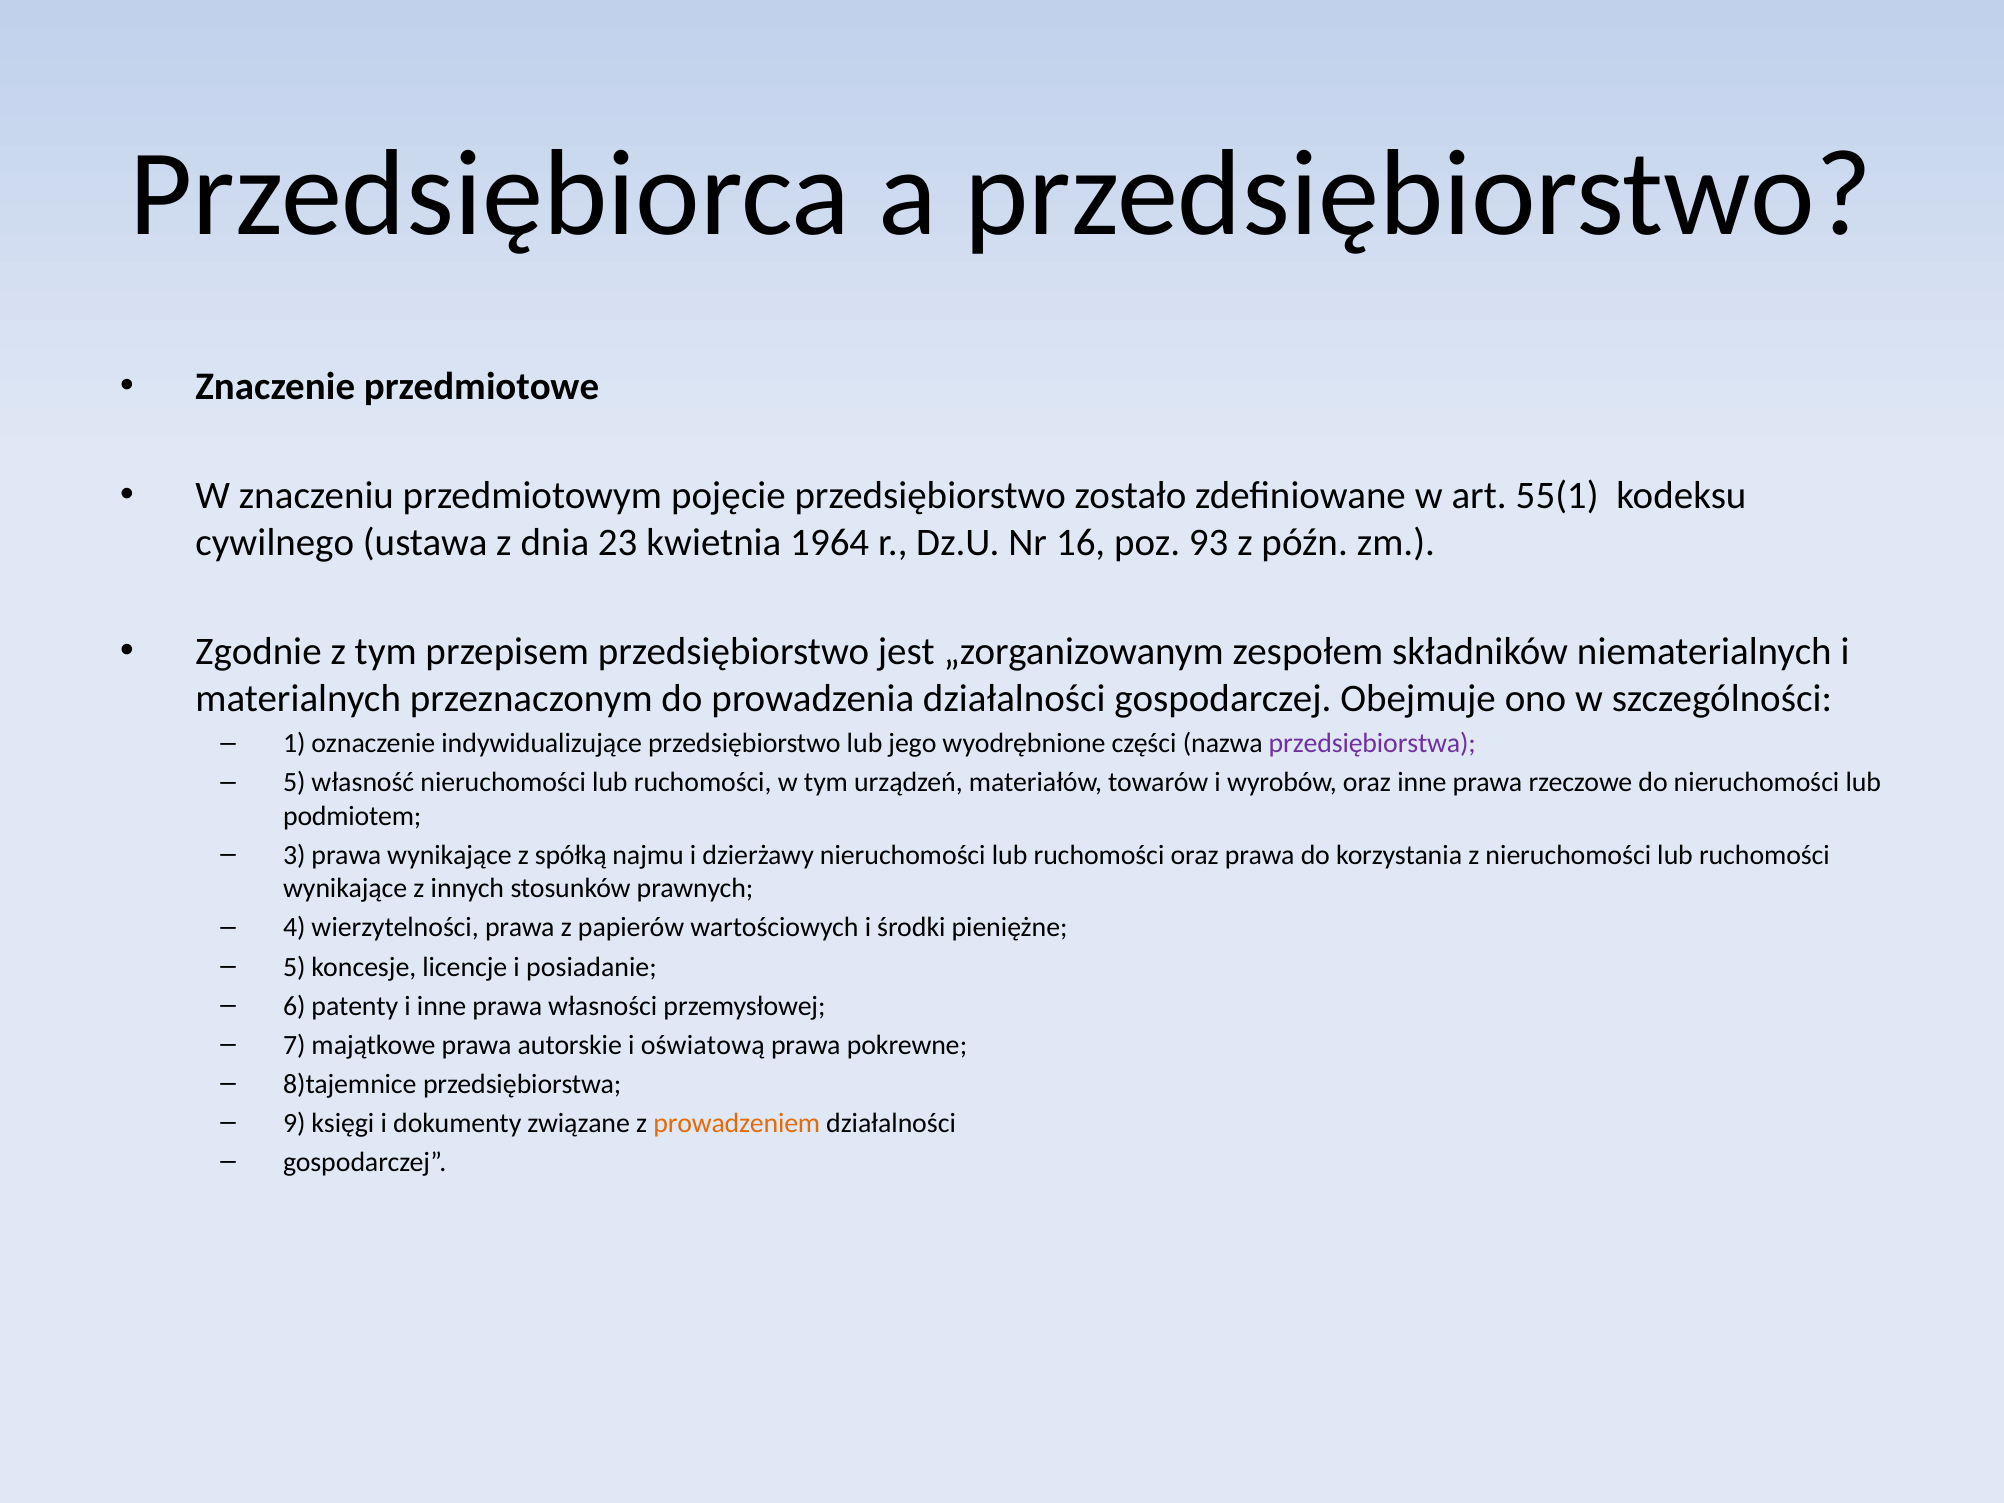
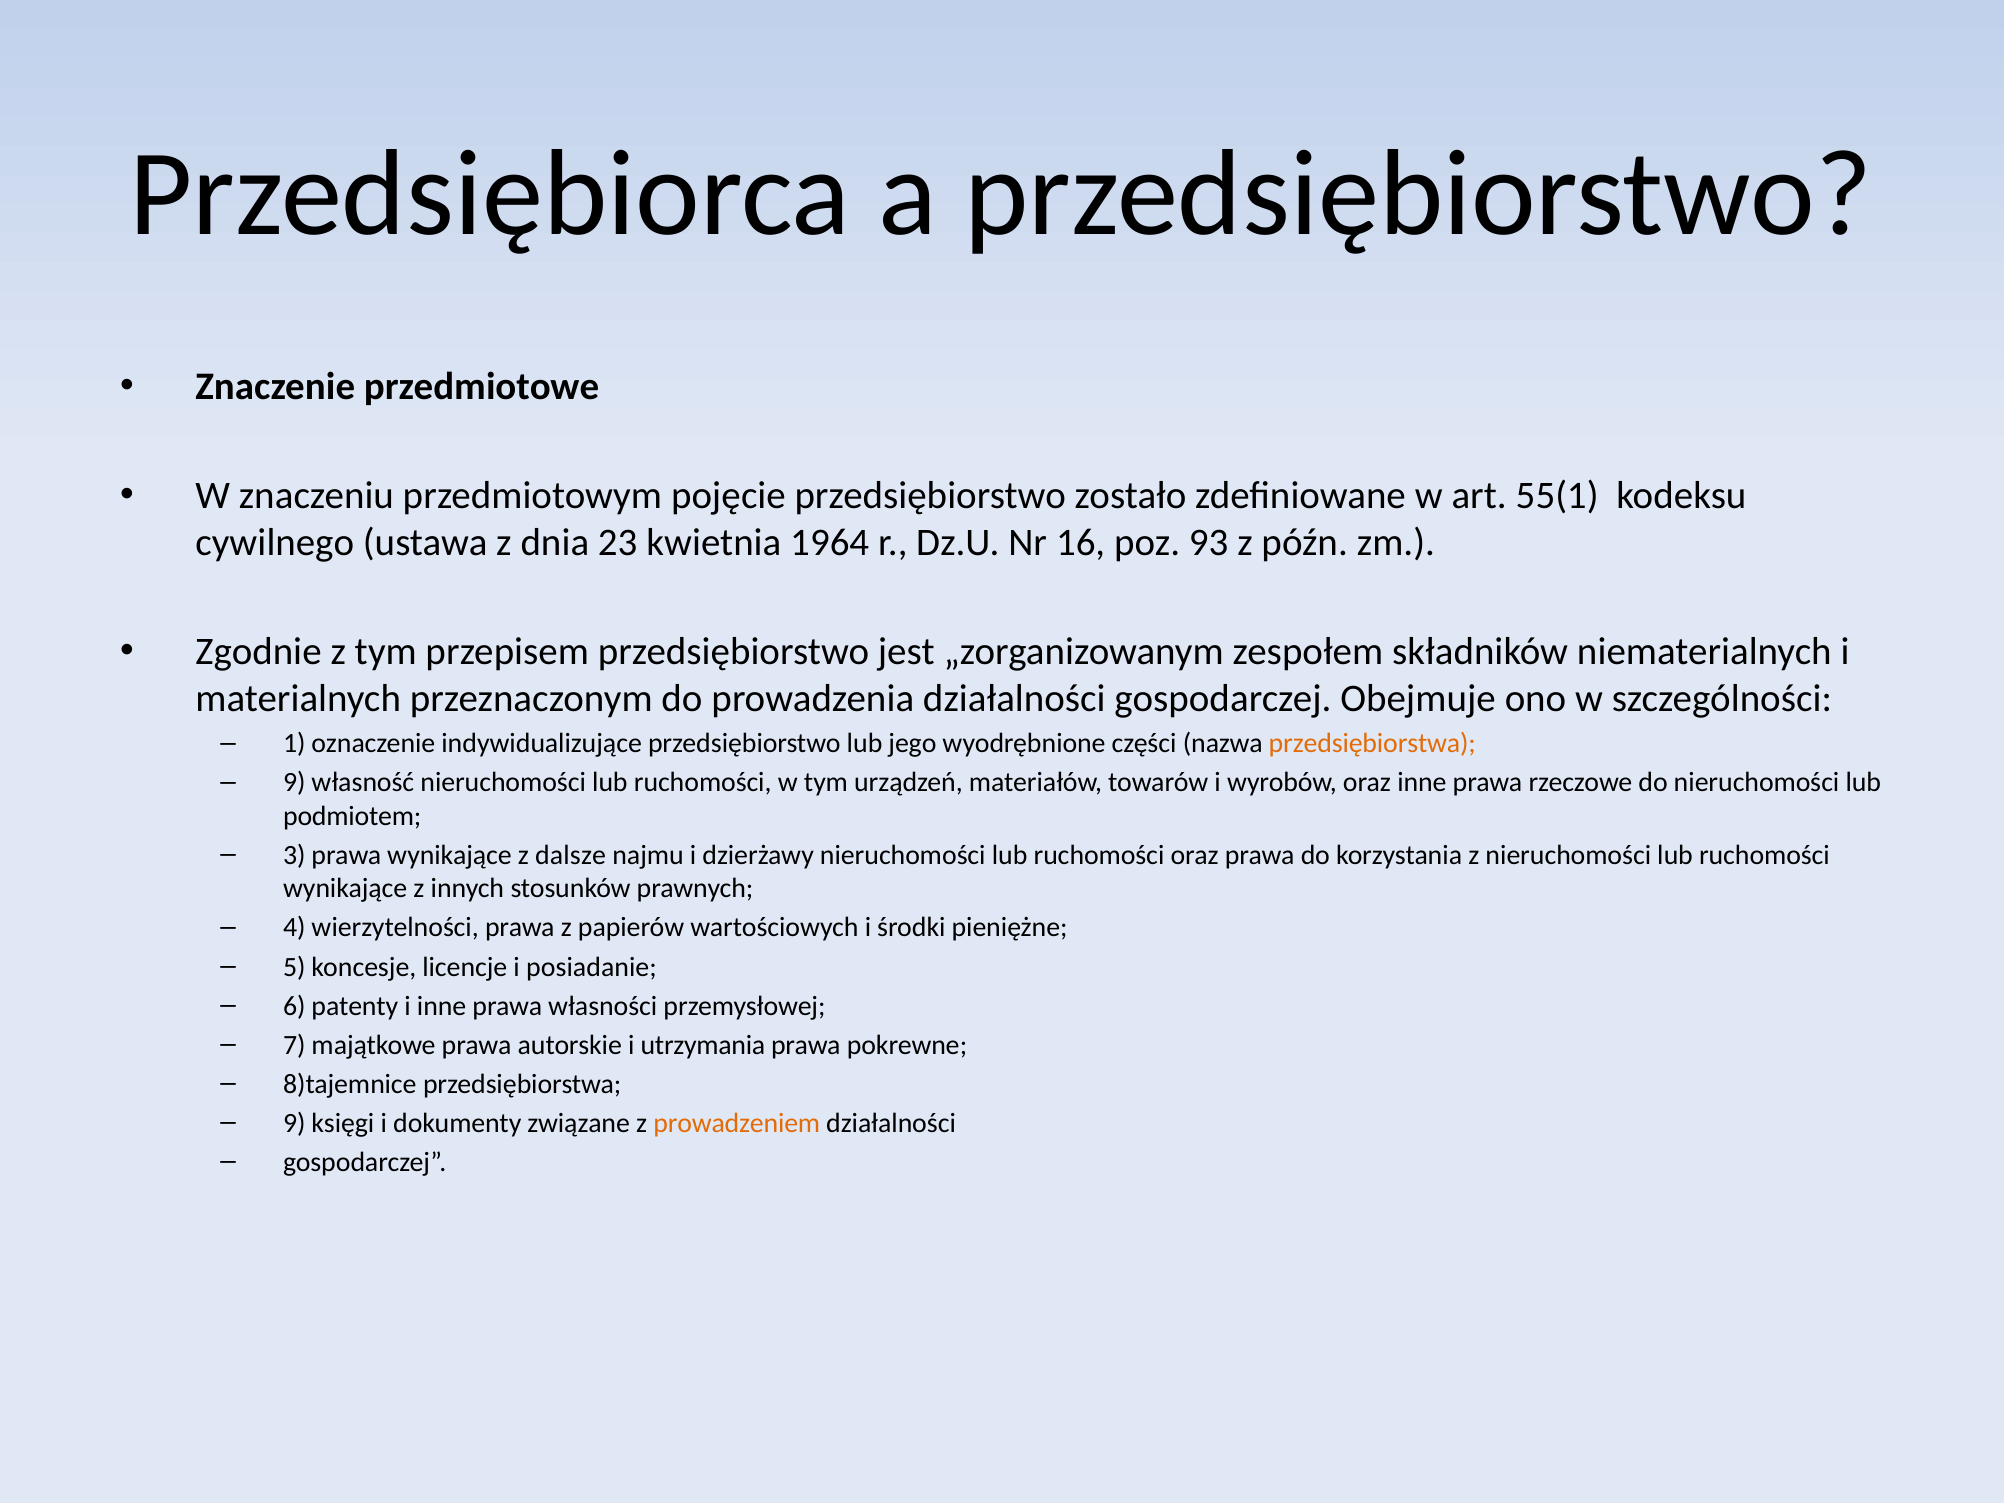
przedsiębiorstwa at (1372, 744) colour: purple -> orange
5 at (294, 783): 5 -> 9
spółką: spółką -> dalsze
oświatową: oświatową -> utrzymania
